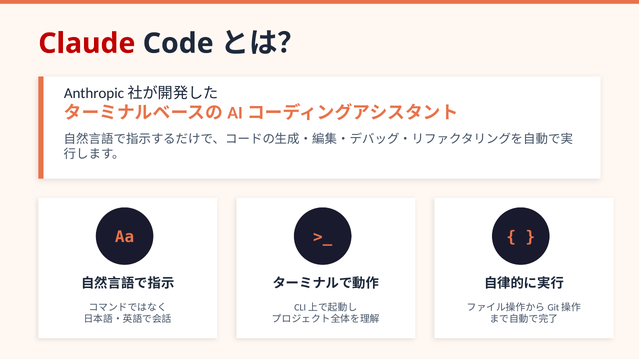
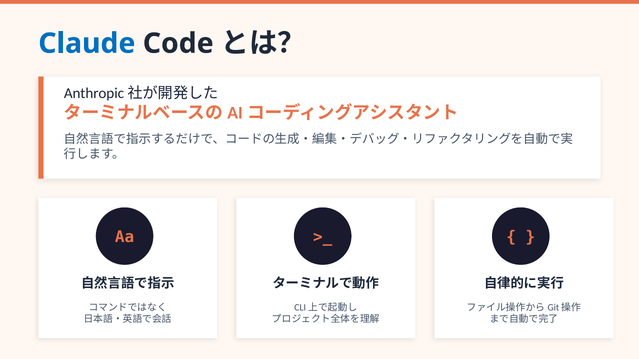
Claude colour: red -> blue
